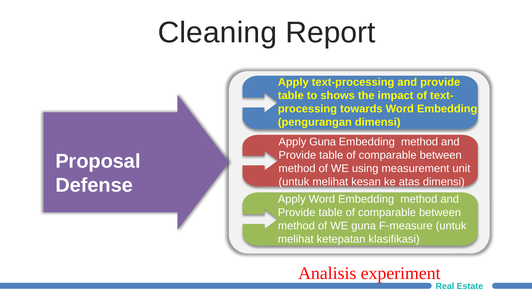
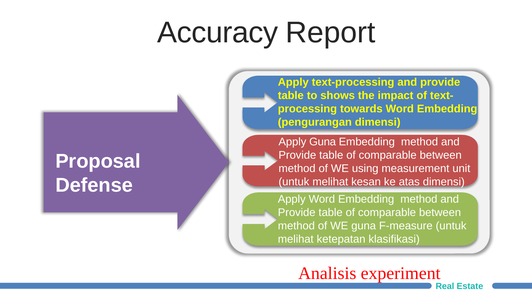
Cleaning: Cleaning -> Accuracy
